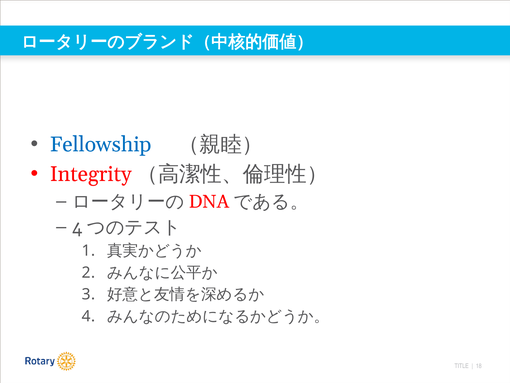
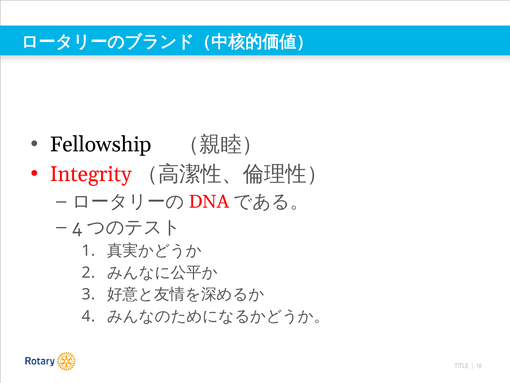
Fellowship colour: blue -> black
